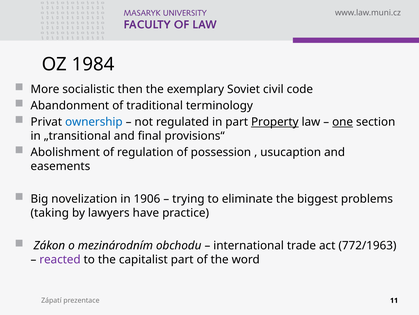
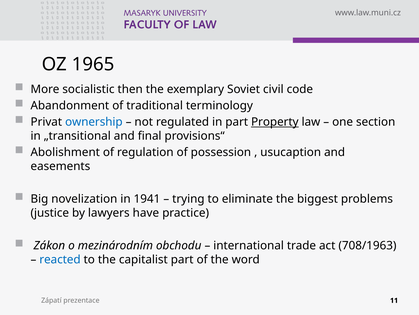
1984: 1984 -> 1965
one underline: present -> none
1906: 1906 -> 1941
taking: taking -> justice
772/1963: 772/1963 -> 708/1963
reacted colour: purple -> blue
